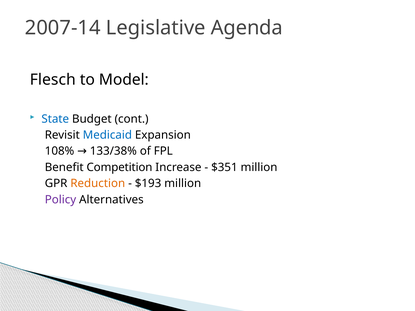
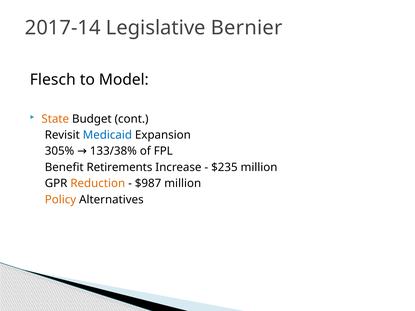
2007-14: 2007-14 -> 2017-14
Agenda: Agenda -> Bernier
State colour: blue -> orange
108%: 108% -> 305%
Competition: Competition -> Retirements
$351: $351 -> $235
$193: $193 -> $987
Policy colour: purple -> orange
